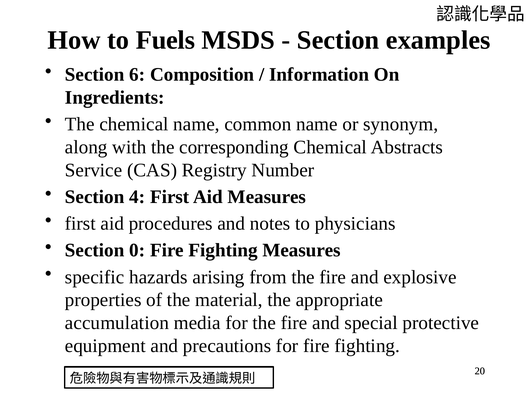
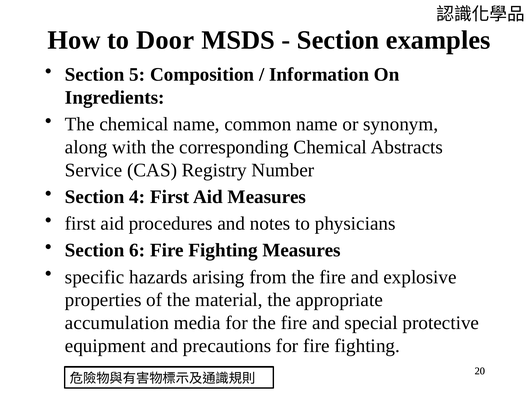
Fuels: Fuels -> Door
6: 6 -> 5
0: 0 -> 6
